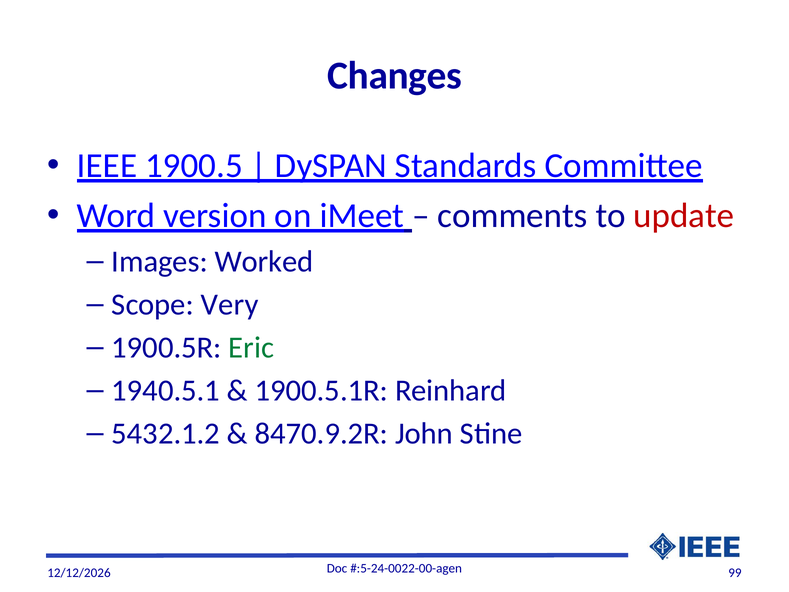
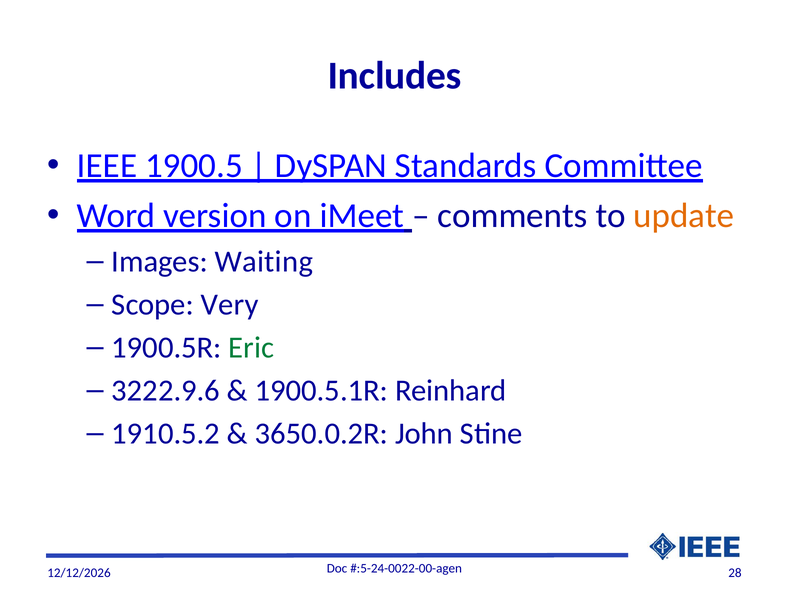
Changes: Changes -> Includes
update colour: red -> orange
Worked: Worked -> Waiting
1940.5.1: 1940.5.1 -> 3222.9.6
5432.1.2: 5432.1.2 -> 1910.5.2
8470.9.2R: 8470.9.2R -> 3650.0.2R
99: 99 -> 28
